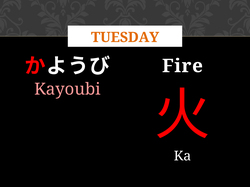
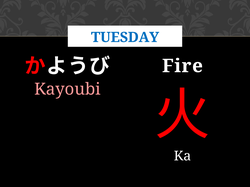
TUESDAY colour: orange -> blue
